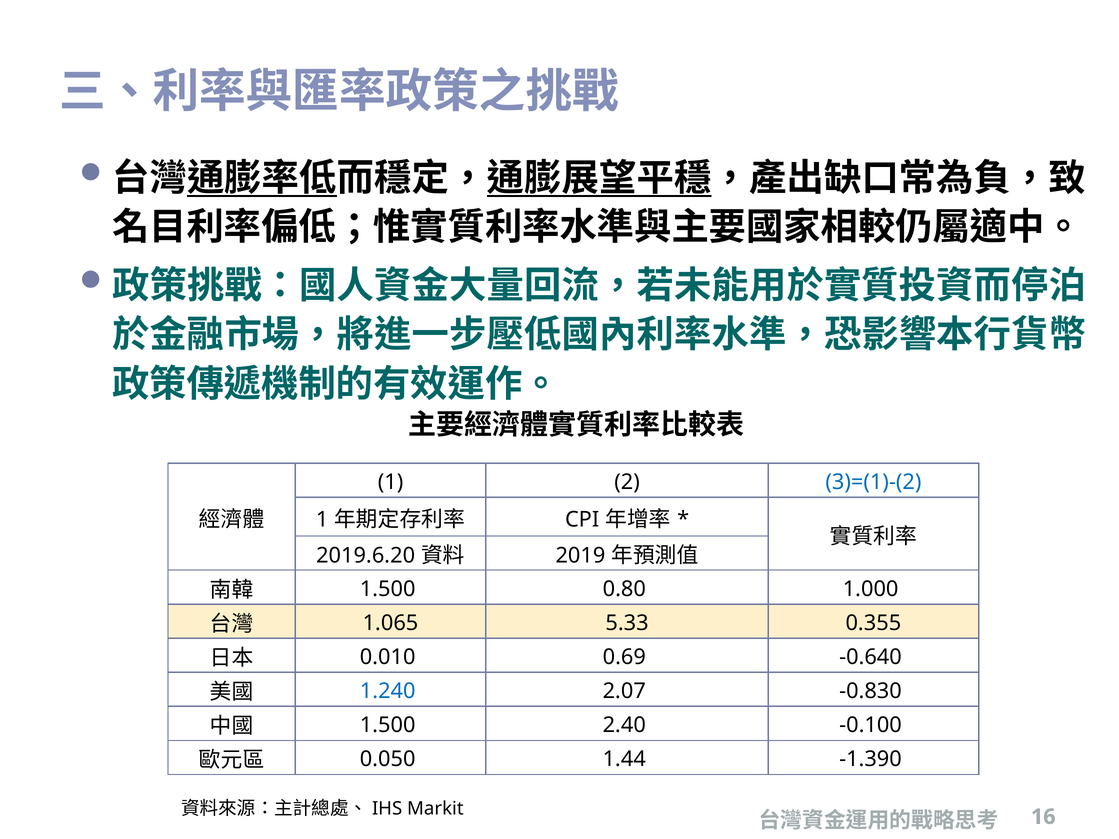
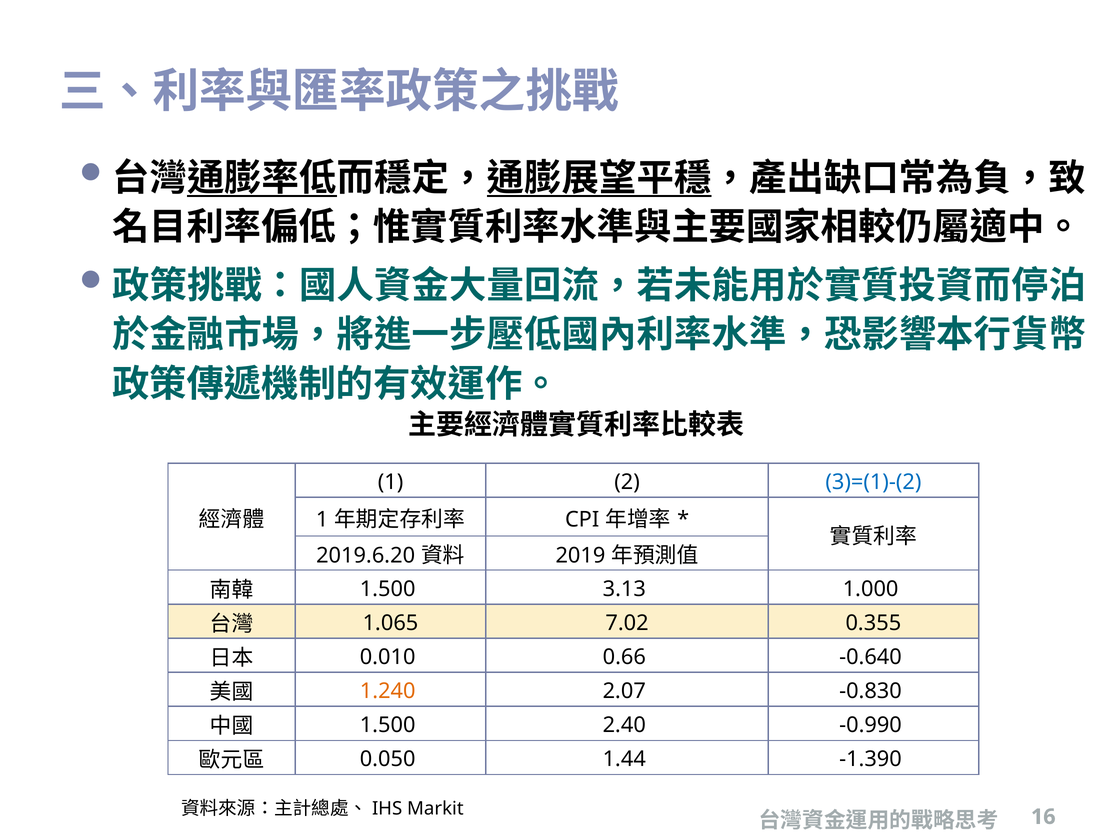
0.80: 0.80 -> 3.13
5.33: 5.33 -> 7.02
0.69: 0.69 -> 0.66
1.240 colour: blue -> orange
-0.100: -0.100 -> -0.990
